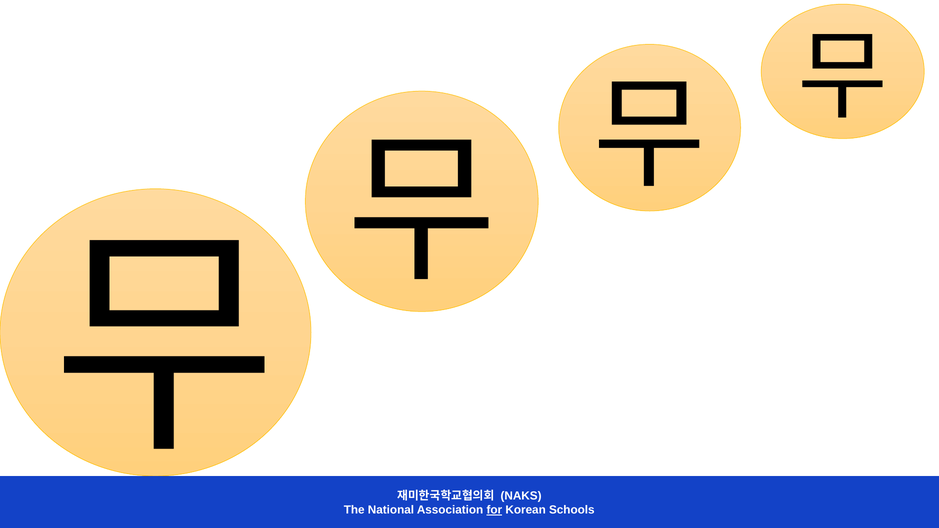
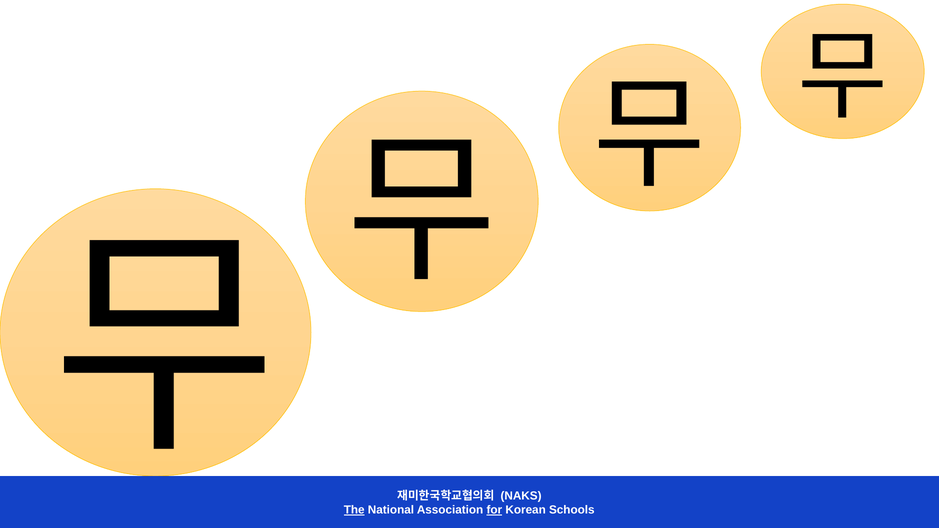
The underline: none -> present
